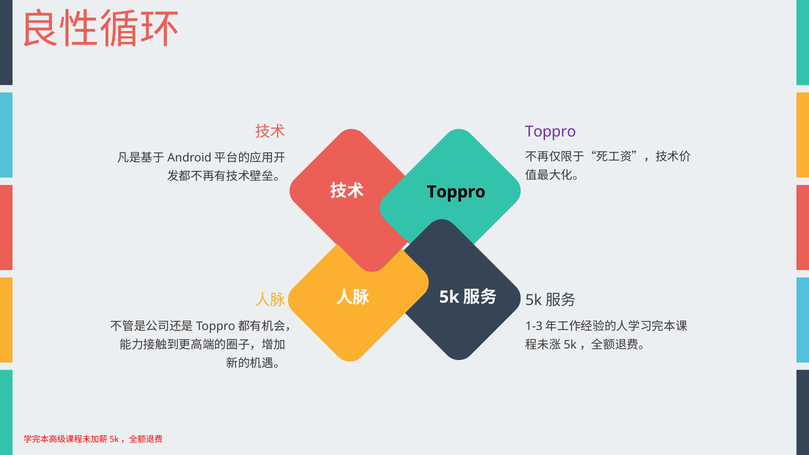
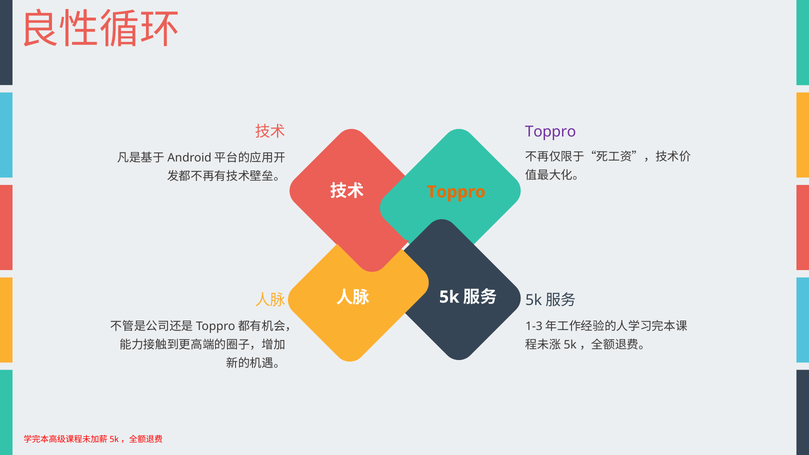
Toppro at (456, 192) colour: black -> orange
